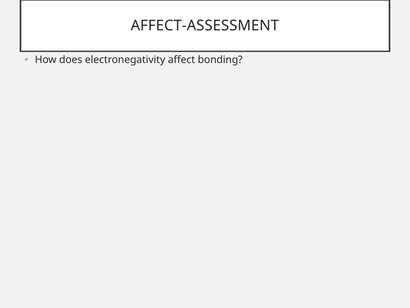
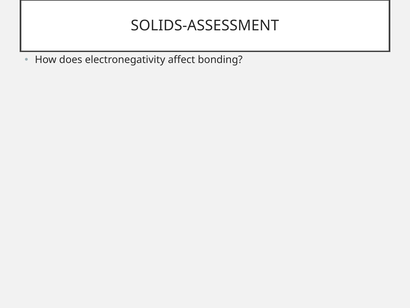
AFFECT-ASSESSMENT: AFFECT-ASSESSMENT -> SOLIDS-ASSESSMENT
